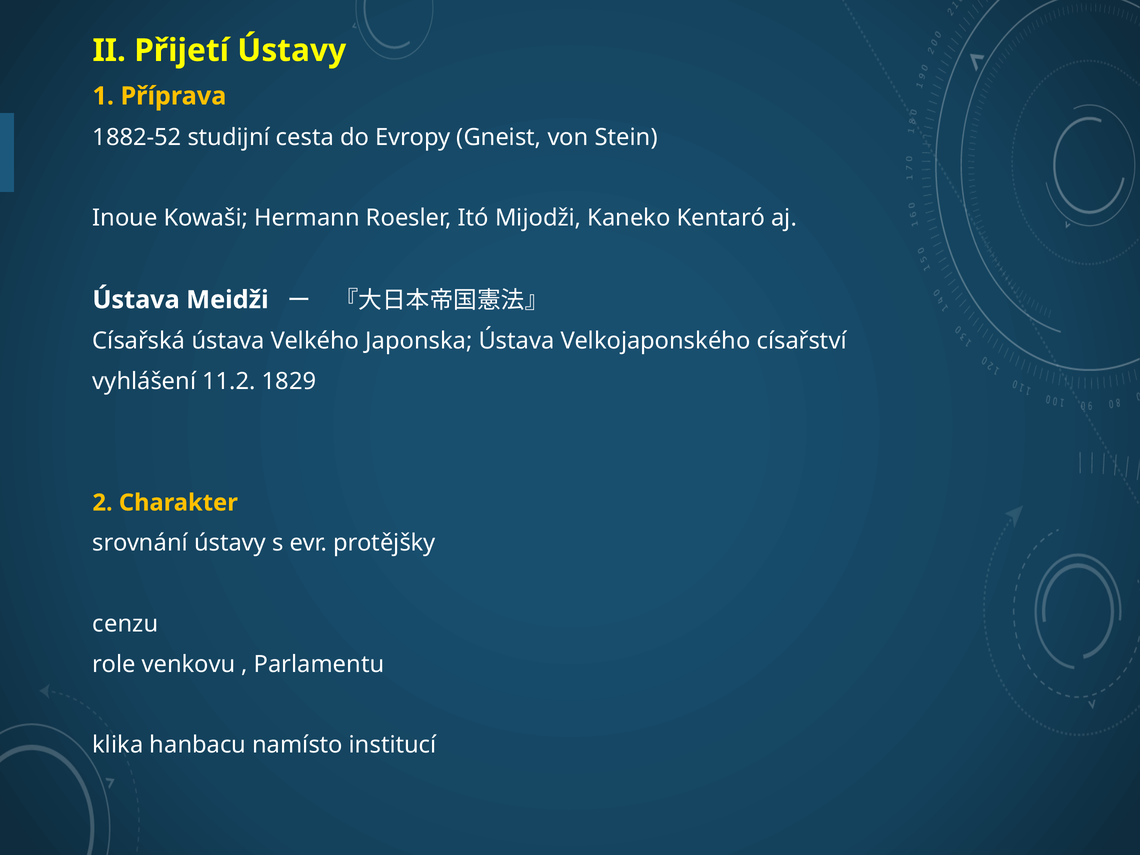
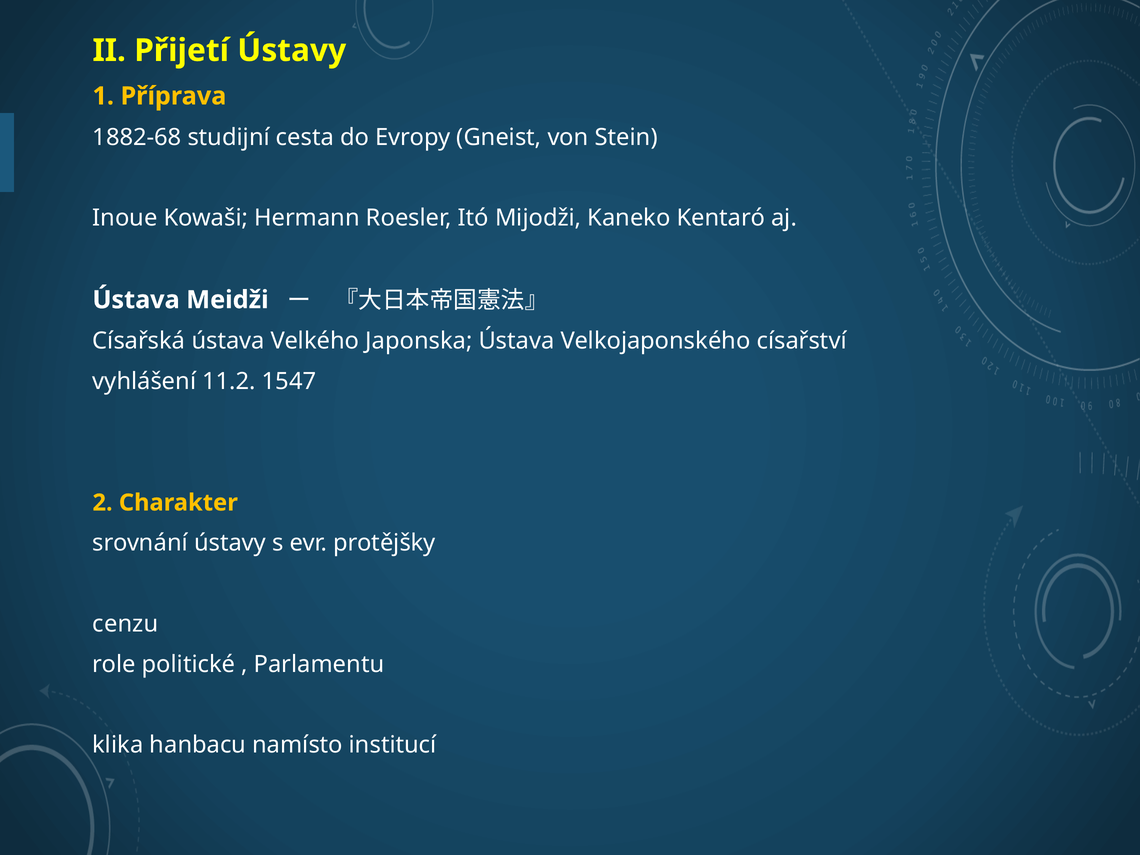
1882-52: 1882-52 -> 1882-68
1829: 1829 -> 1547
venkovu: venkovu -> politické
